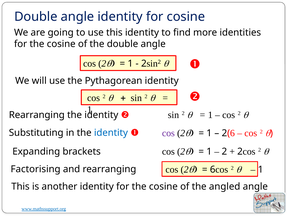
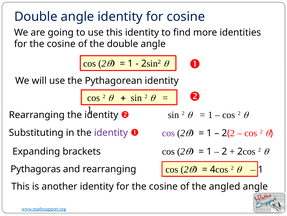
6 at (232, 133): 6 -> 2
identity at (111, 132) colour: blue -> purple
6 at (213, 169): 6 -> 4
Factorising: Factorising -> Pythagoras
